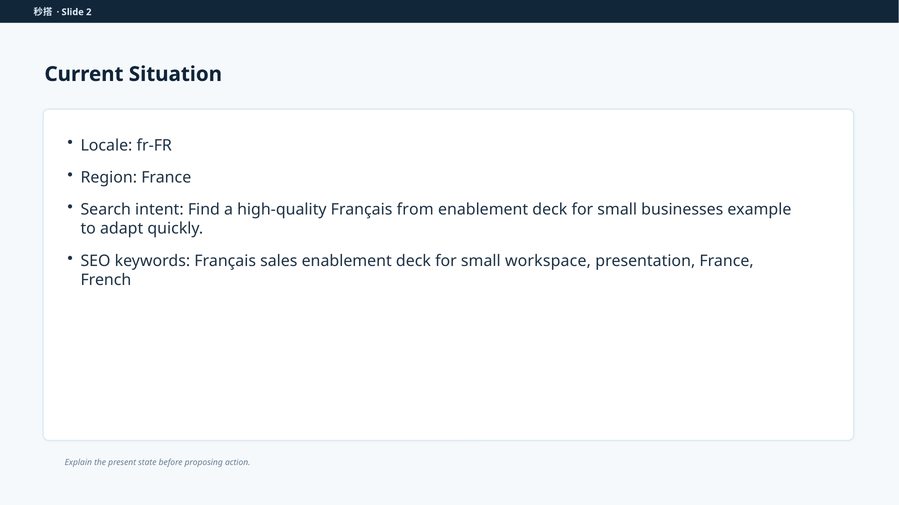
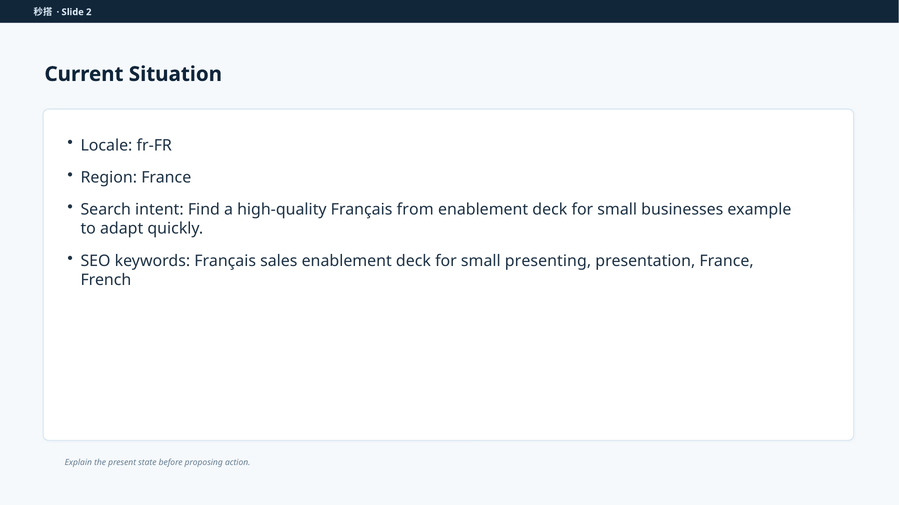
workspace: workspace -> presenting
